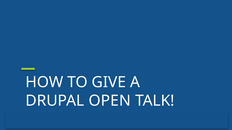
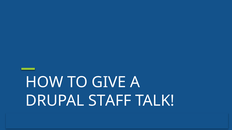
OPEN: OPEN -> STAFF
